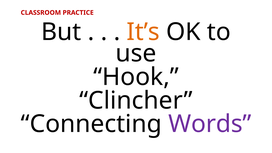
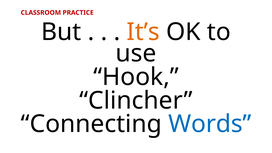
Words colour: purple -> blue
